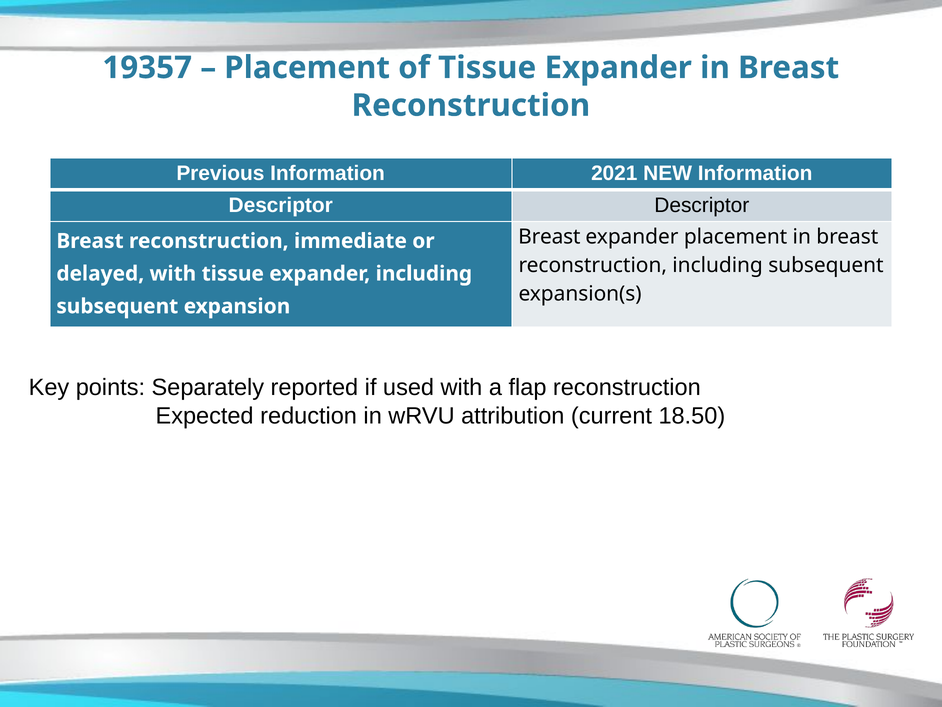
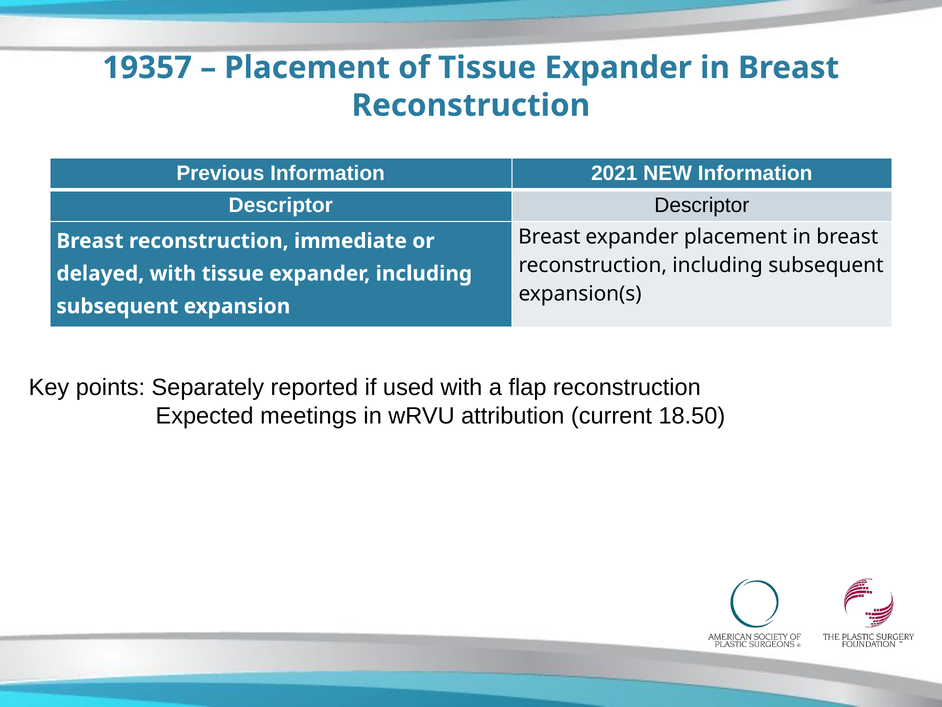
reduction: reduction -> meetings
